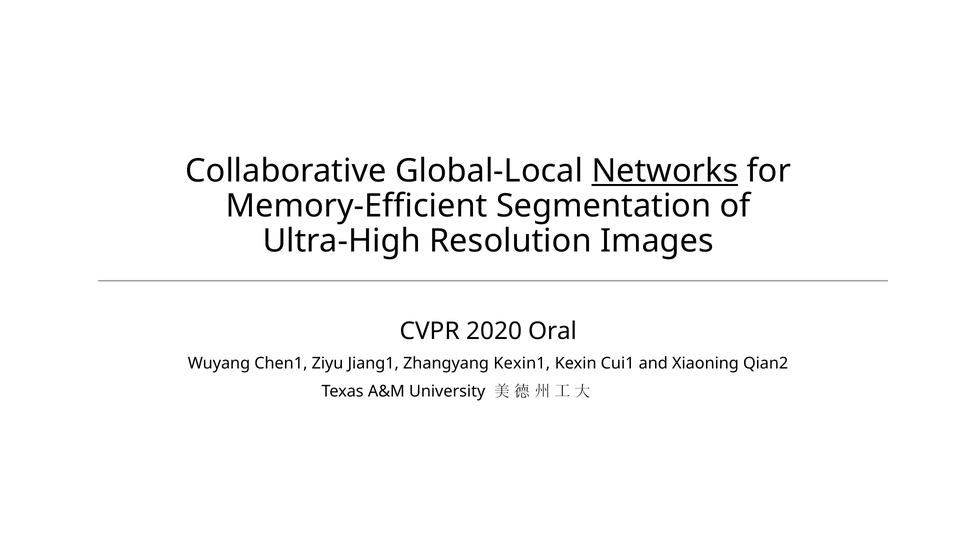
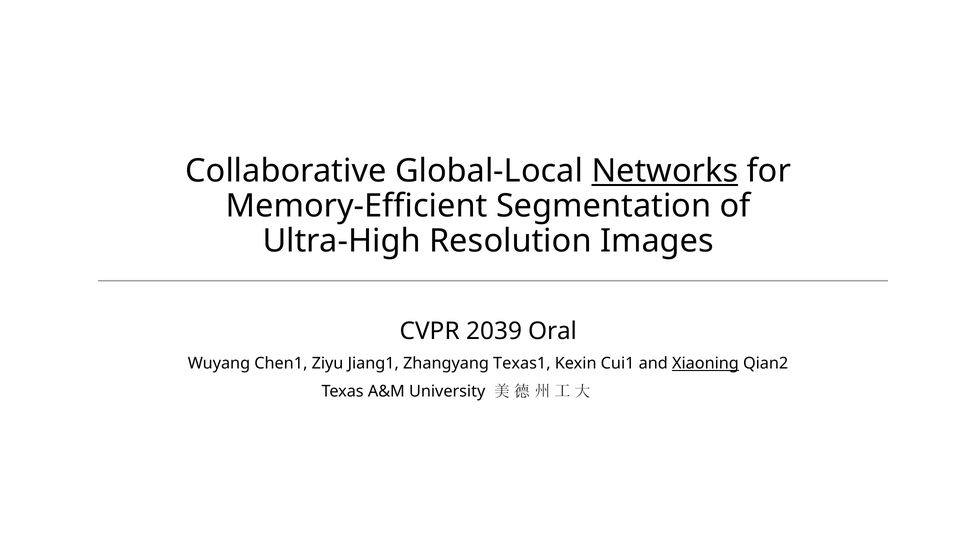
2020: 2020 -> 2039
Kexin1: Kexin1 -> Texas1
Xiaoning underline: none -> present
